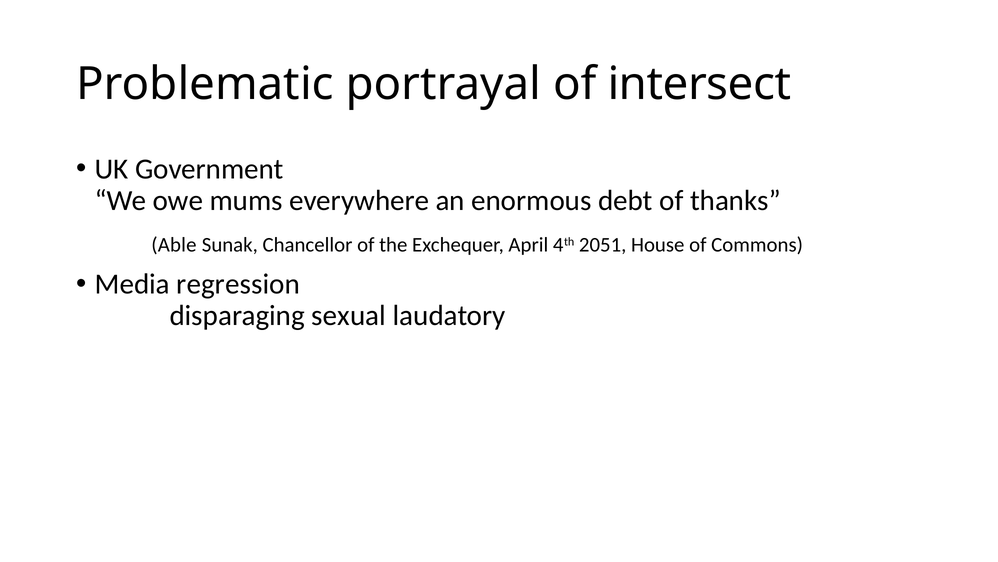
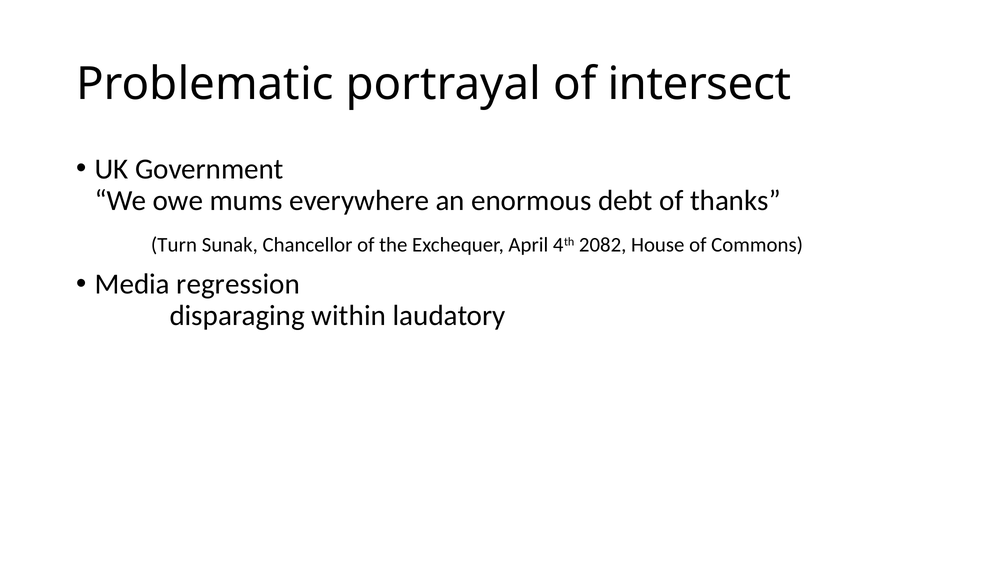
Able: Able -> Turn
2051: 2051 -> 2082
sexual: sexual -> within
